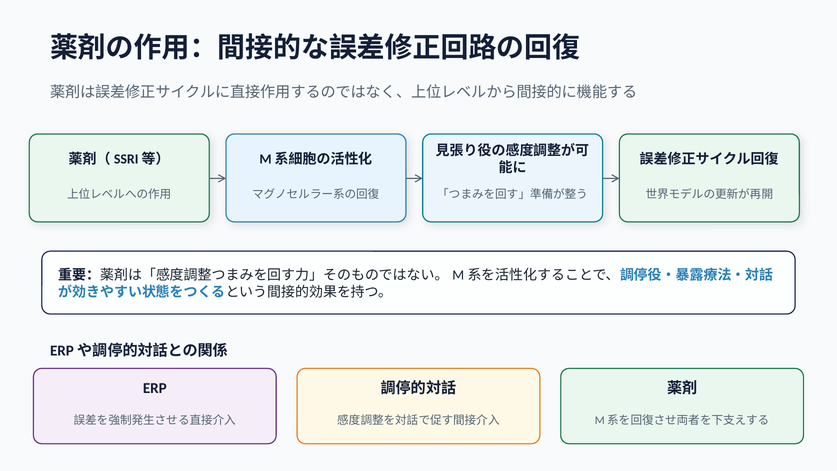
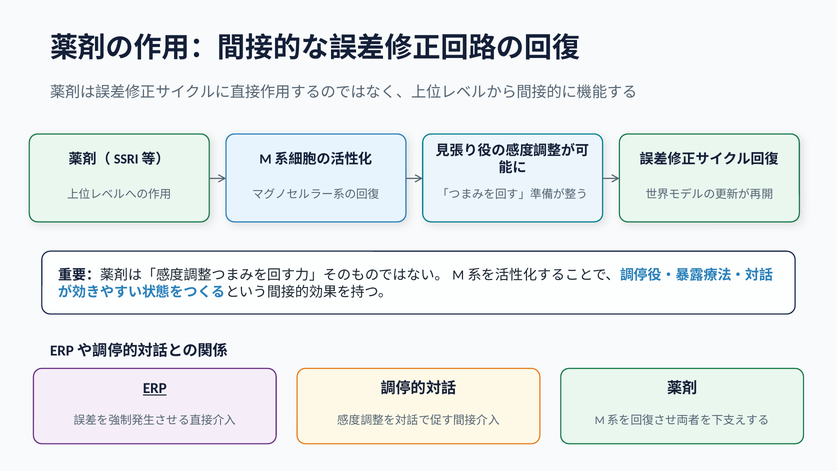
ERP underline: none -> present
